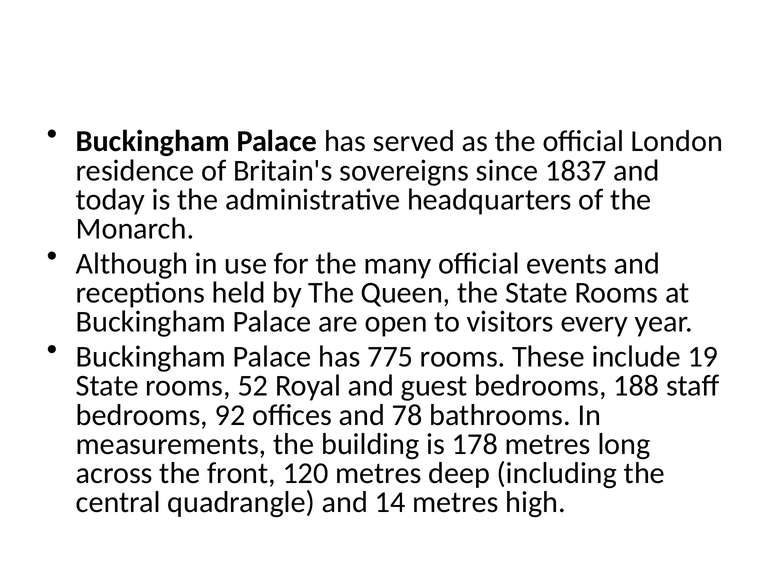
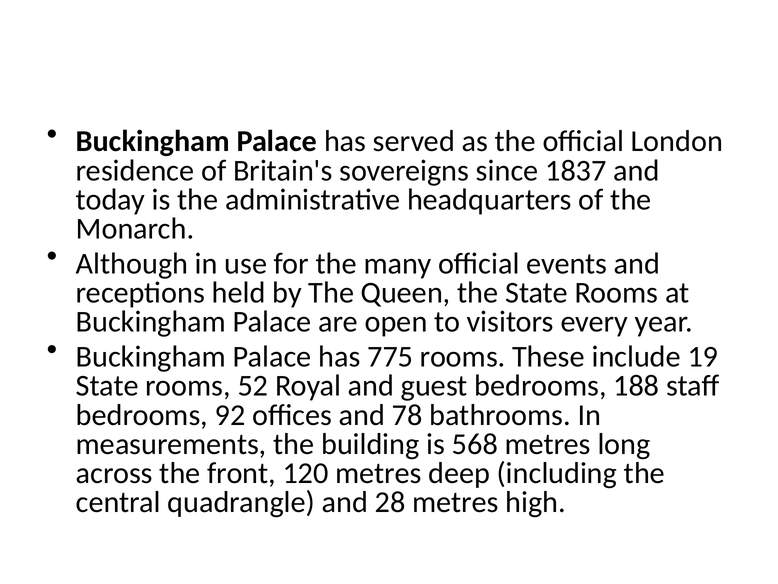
178: 178 -> 568
14: 14 -> 28
